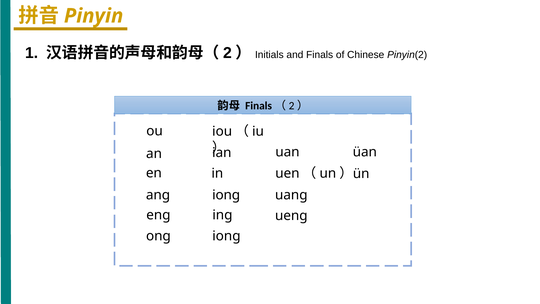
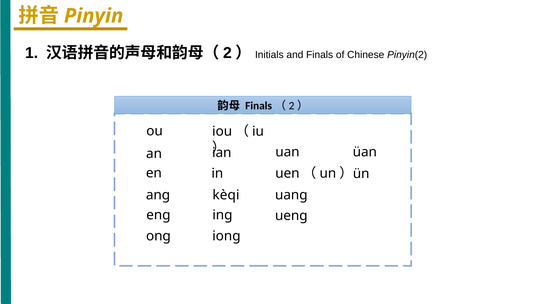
anɡ ionɡ: ionɡ -> kèqi
